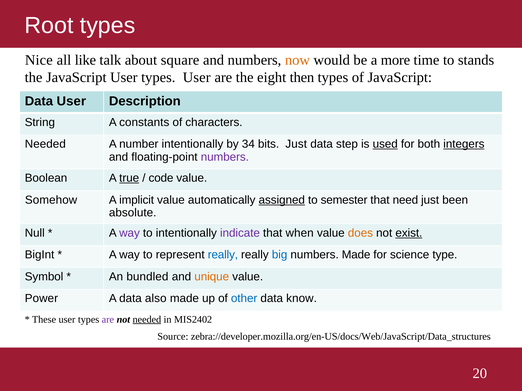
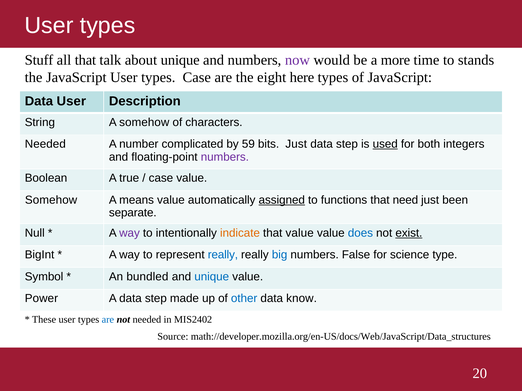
Root at (49, 26): Root -> User
Nice: Nice -> Stuff
all like: like -> that
about square: square -> unique
now colour: orange -> purple
types User: User -> Case
then: then -> here
A constants: constants -> somehow
number intentionally: intentionally -> complicated
34: 34 -> 59
integers underline: present -> none
true underline: present -> none
code at (161, 178): code -> case
implicit: implicit -> means
semester: semester -> functions
absolute: absolute -> separate
indicate colour: purple -> orange
that when: when -> value
does colour: orange -> blue
numbers Made: Made -> False
unique at (212, 277) colour: orange -> blue
A data also: also -> step
are at (108, 320) colour: purple -> blue
needed at (147, 320) underline: present -> none
zebra://developer.mozilla.org/en-US/docs/Web/JavaScript/Data_structures: zebra://developer.mozilla.org/en-US/docs/Web/JavaScript/Data_structures -> math://developer.mozilla.org/en-US/docs/Web/JavaScript/Data_structures
